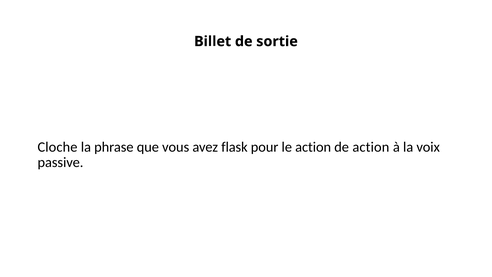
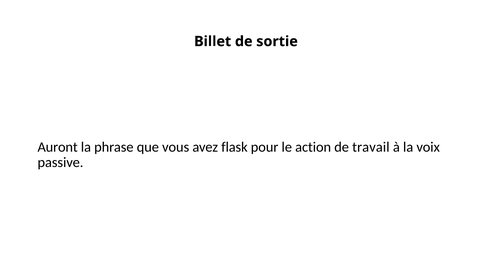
Cloche: Cloche -> Auront
de action: action -> travail
